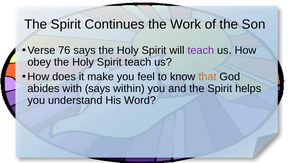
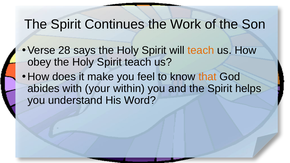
76: 76 -> 28
teach at (201, 50) colour: purple -> orange
with says: says -> your
